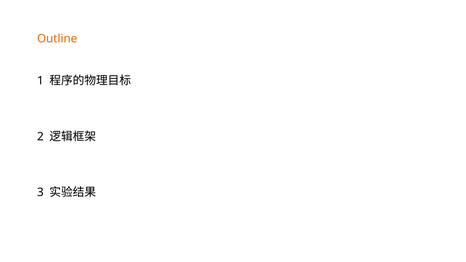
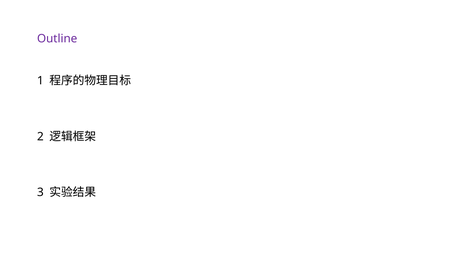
Outline colour: orange -> purple
